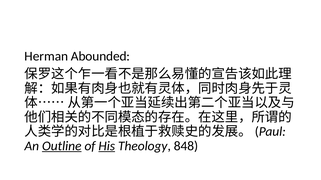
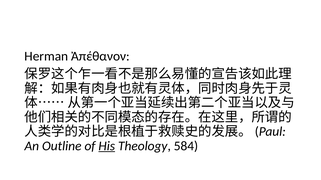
Abounded: Abounded -> Ἀπέθανον
Outline underline: present -> none
848: 848 -> 584
